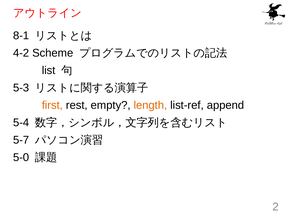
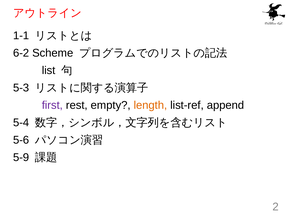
8-1: 8-1 -> 1-1
4-2: 4-2 -> 6-2
first colour: orange -> purple
5-7: 5-7 -> 5-6
5-0: 5-0 -> 5-9
